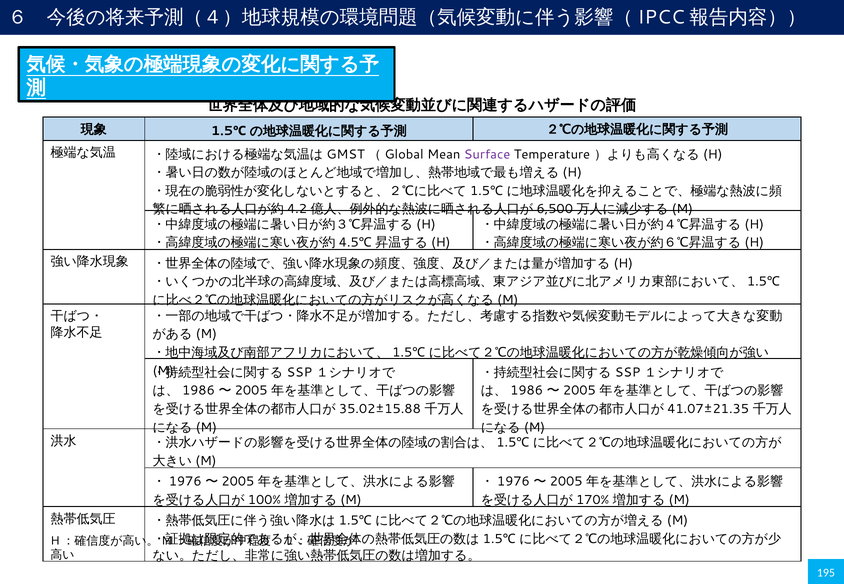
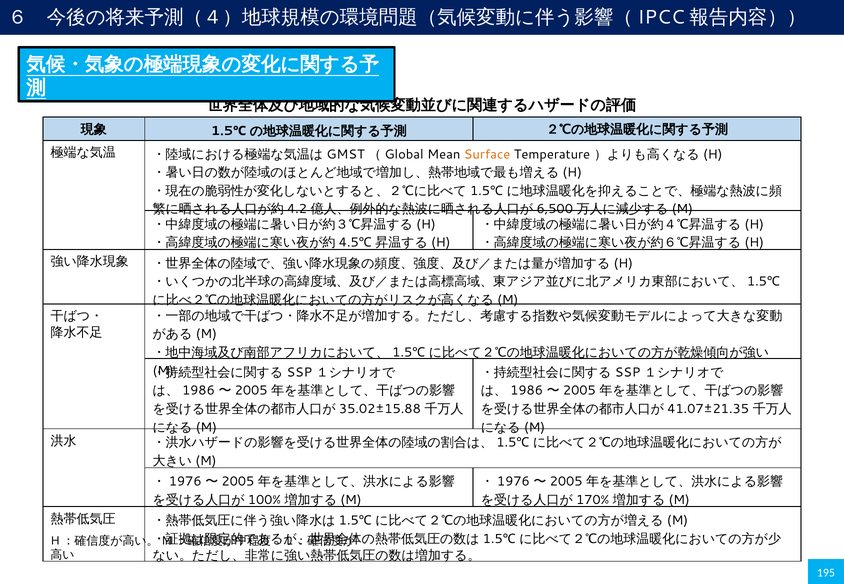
Surface colour: purple -> orange
